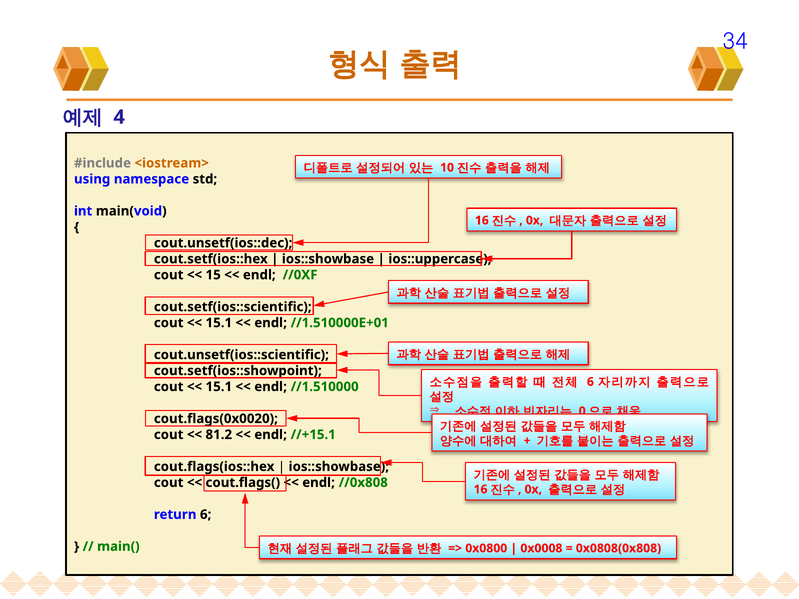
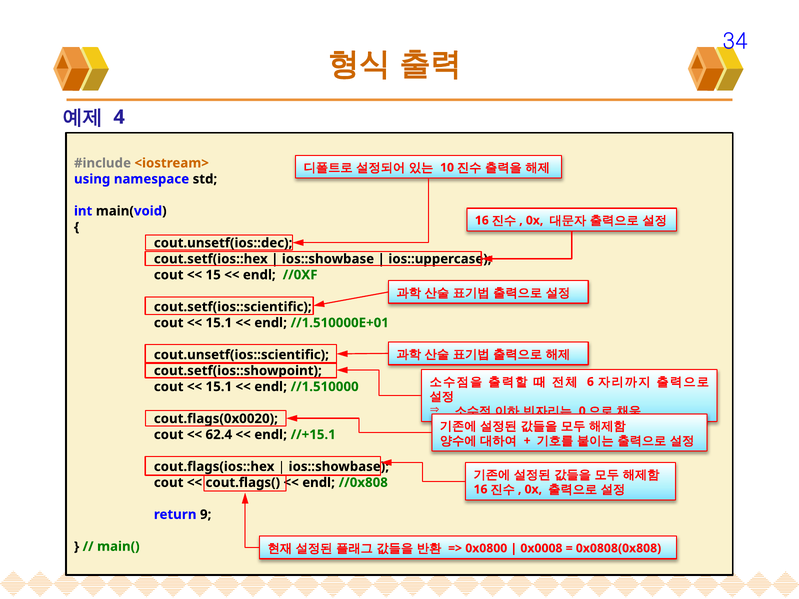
81.2: 81.2 -> 62.4
return 6: 6 -> 9
